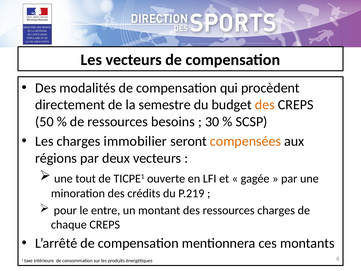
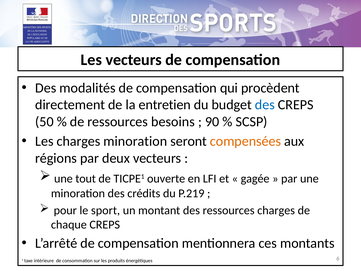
semestre: semestre -> entretien
des at (265, 105) colour: orange -> blue
30: 30 -> 90
charges immobilier: immobilier -> minoration
entre: entre -> sport
